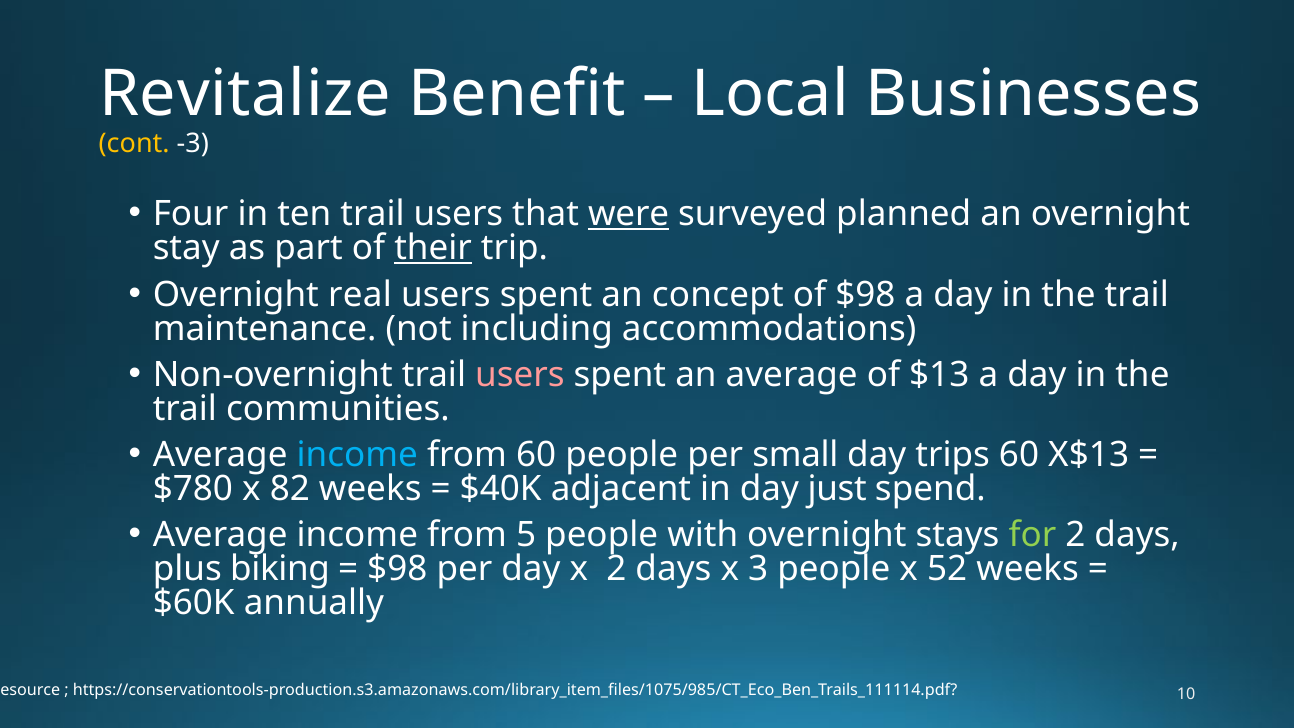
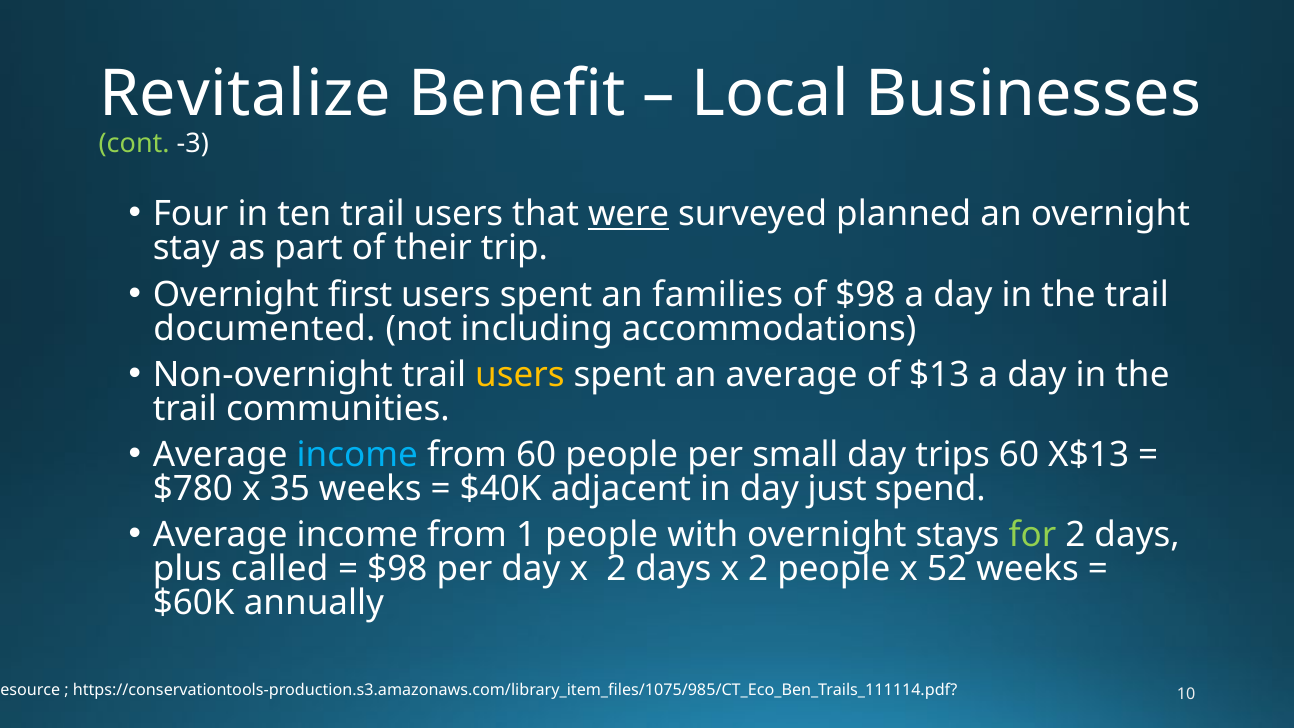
cont colour: yellow -> light green
their underline: present -> none
real: real -> first
concept: concept -> families
maintenance: maintenance -> documented
users at (520, 375) colour: pink -> yellow
82: 82 -> 35
5: 5 -> 1
biking: biking -> called
days x 3: 3 -> 2
